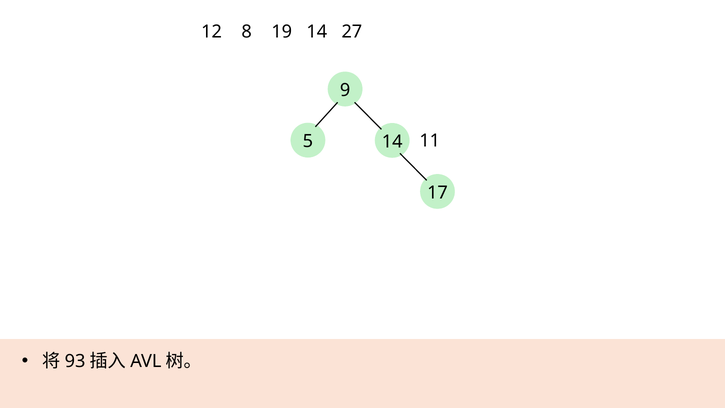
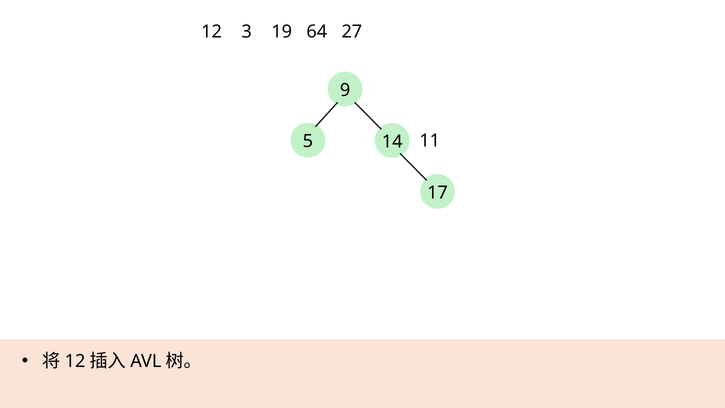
8: 8 -> 3
19 14: 14 -> 64
93 at (75, 361): 93 -> 12
